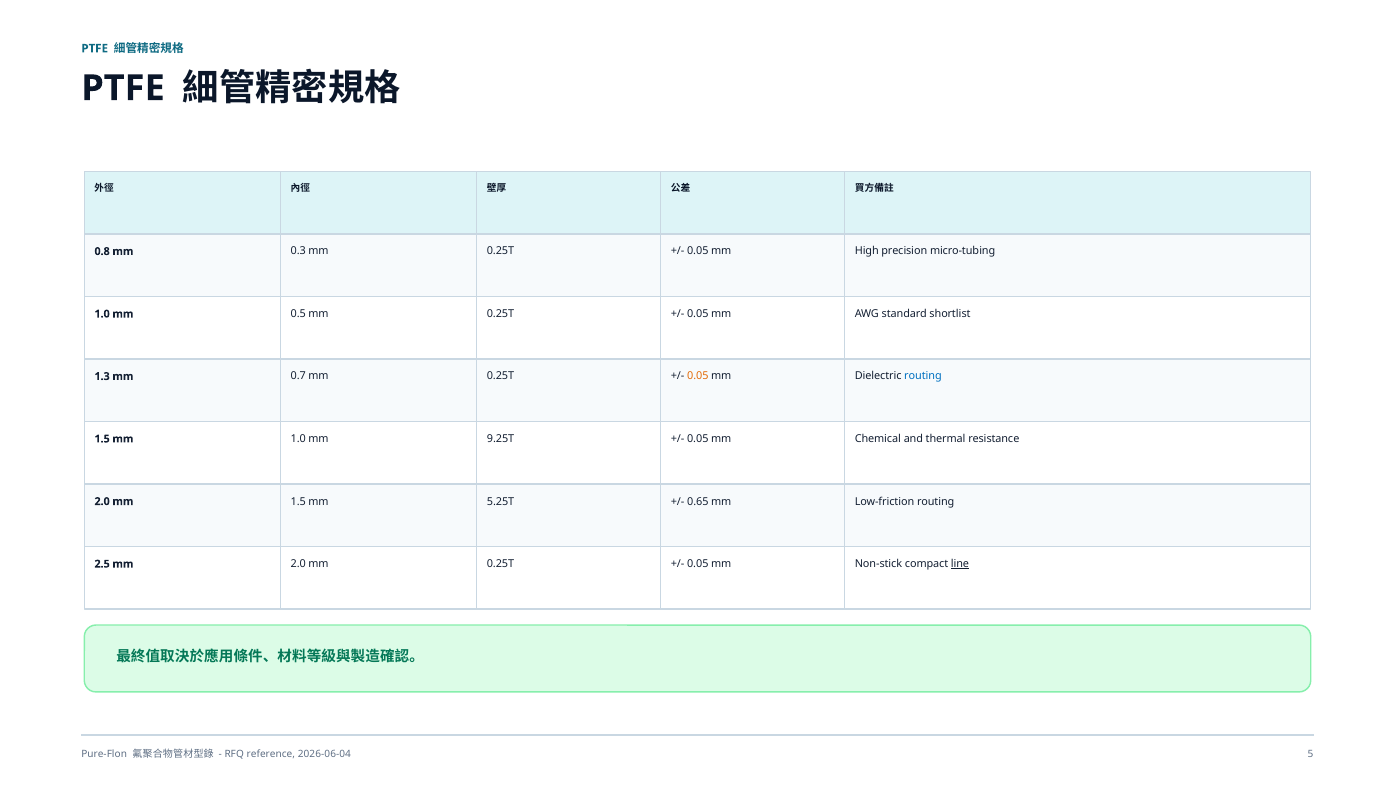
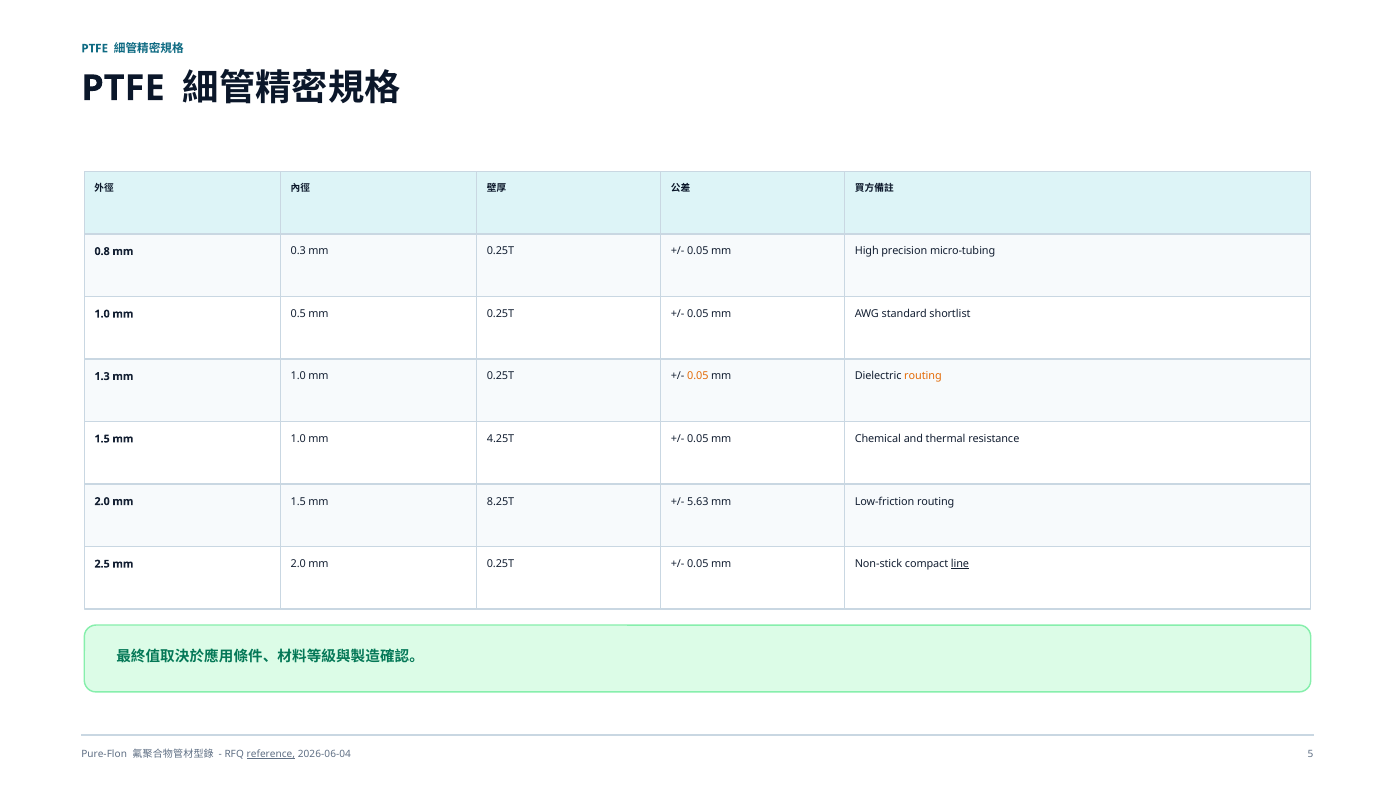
1.3 mm 0.7: 0.7 -> 1.0
routing at (923, 376) colour: blue -> orange
9.25T: 9.25T -> 4.25T
5.25T: 5.25T -> 8.25T
0.65: 0.65 -> 5.63
reference underline: none -> present
